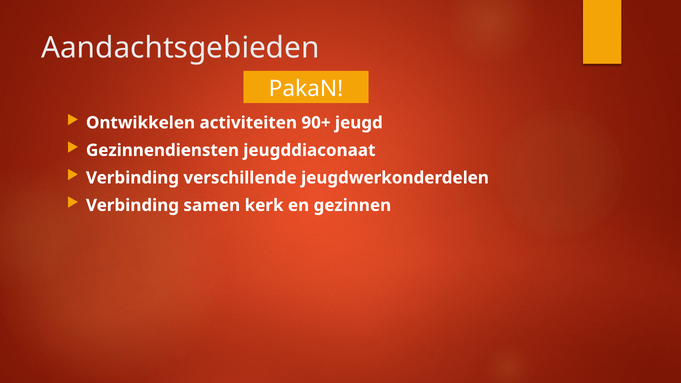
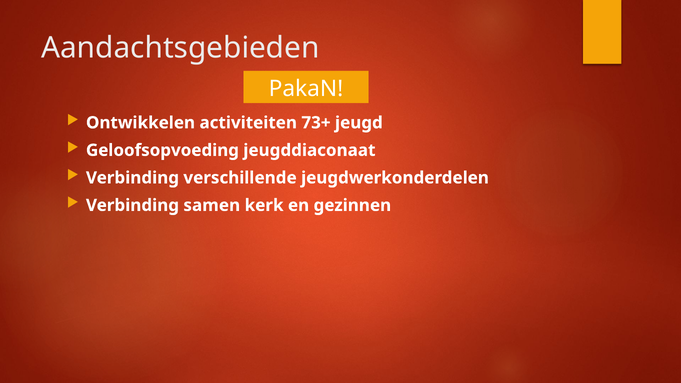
90+: 90+ -> 73+
Gezinnendiensten: Gezinnendiensten -> Geloofsopvoeding
